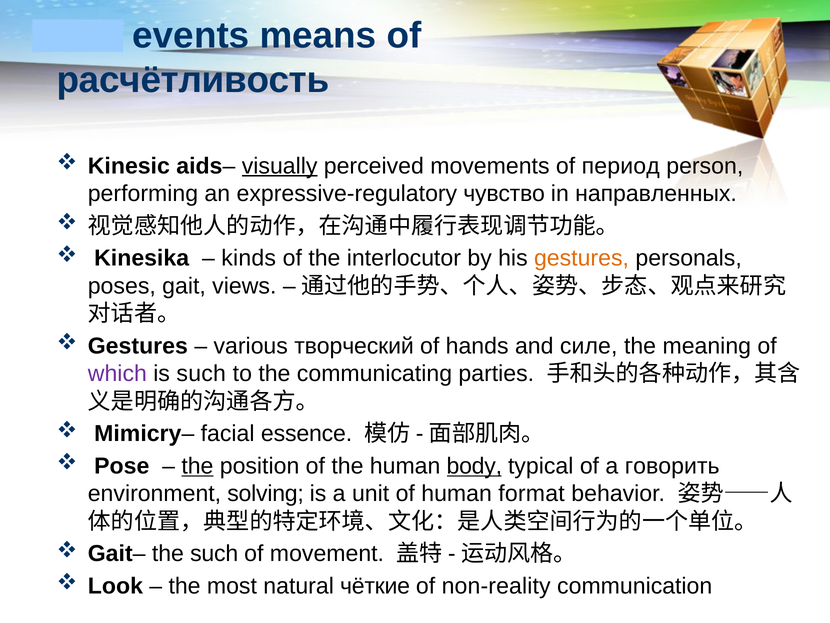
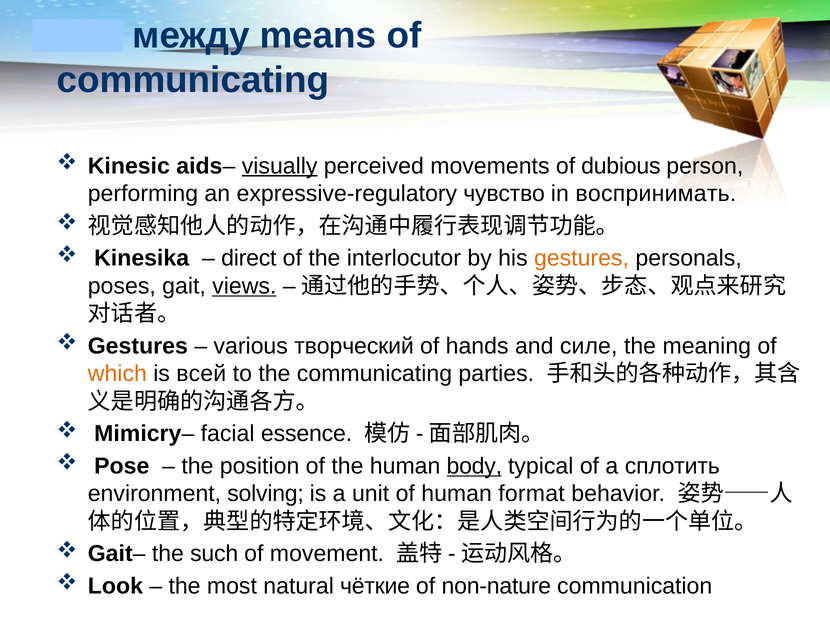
events: events -> между
расчётливость at (193, 80): расчётливость -> communicating
период: период -> dubious
направленных: направленных -> воспринимать
kinds: kinds -> direct
views underline: none -> present
which colour: purple -> orange
is such: such -> всей
the at (197, 466) underline: present -> none
говорить: говорить -> сплотить
non-reality: non-reality -> non-nature
